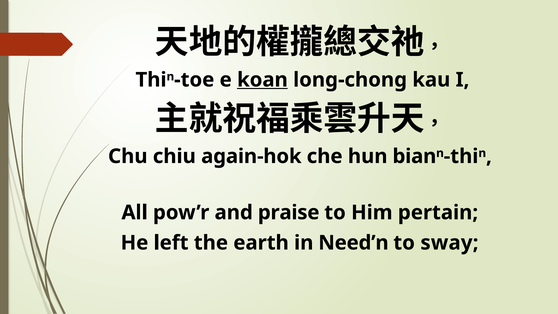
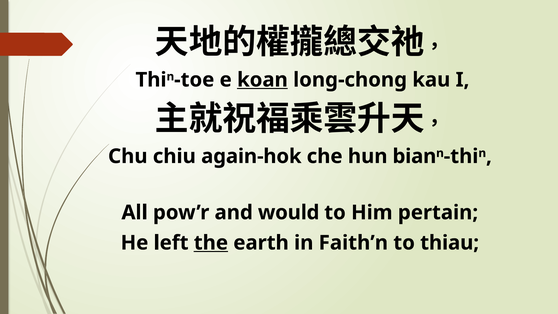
praise: praise -> would
the underline: none -> present
Need’n: Need’n -> Faith’n
sway: sway -> thiau
